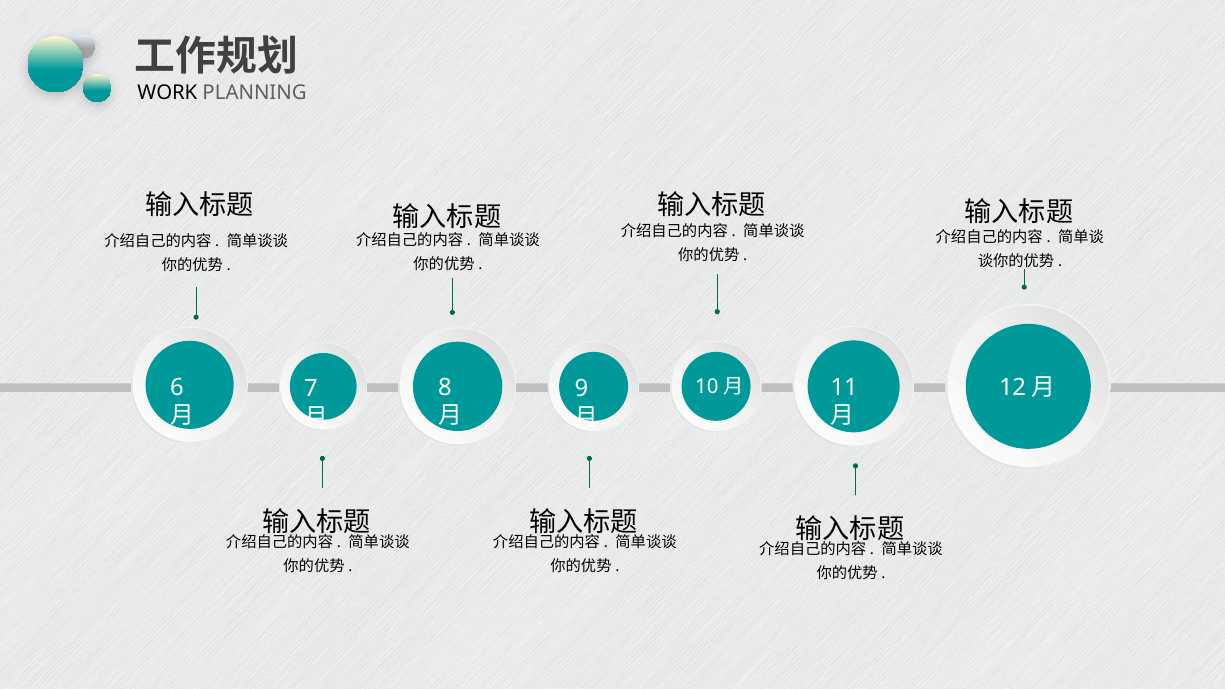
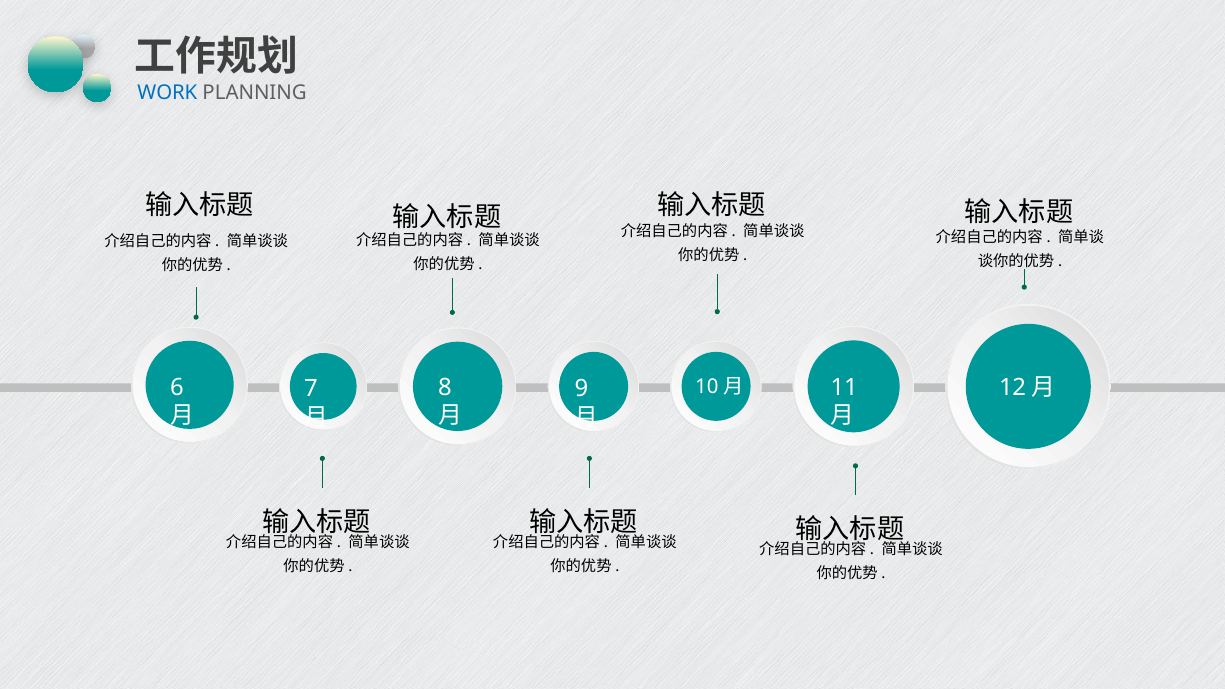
WORK colour: black -> blue
